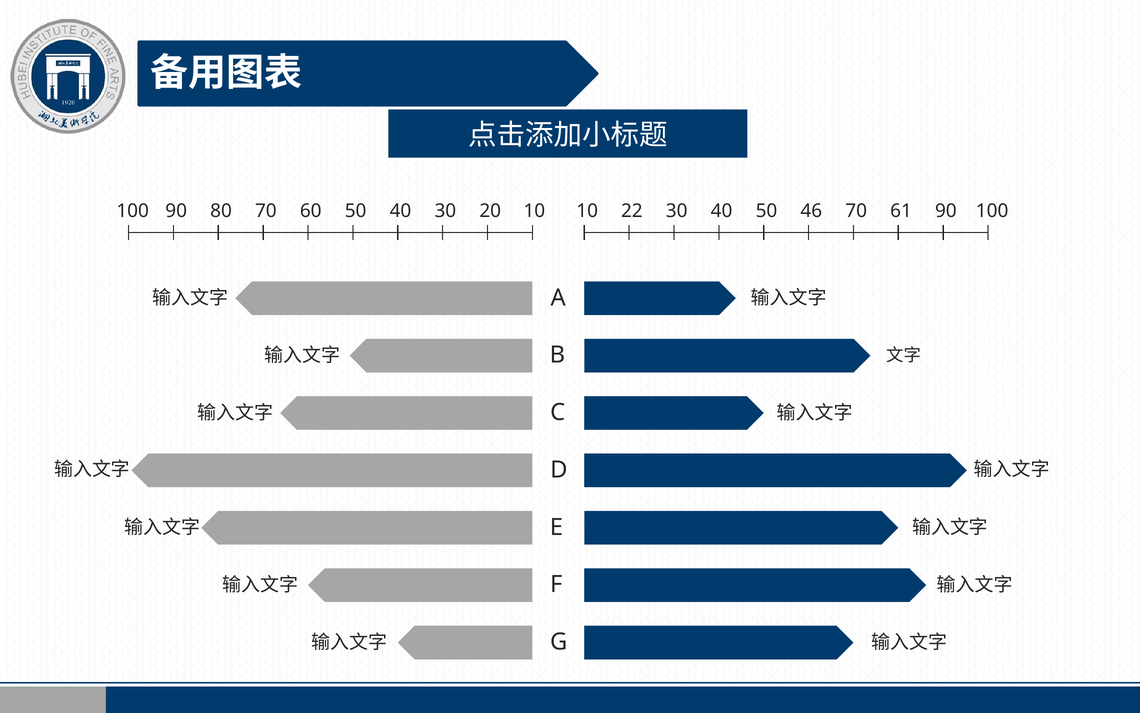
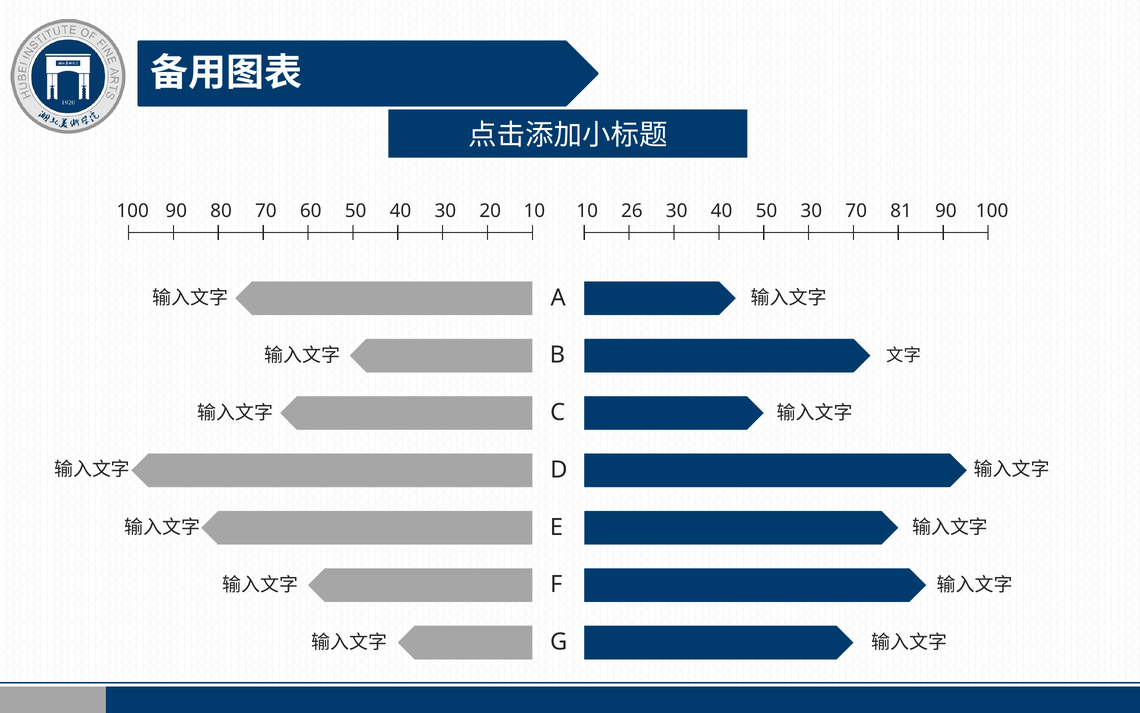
22: 22 -> 26
50 46: 46 -> 30
61: 61 -> 81
